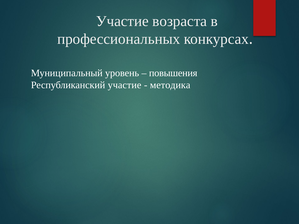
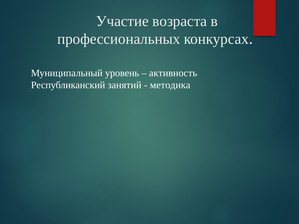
повышения: повышения -> активность
Республиканский участие: участие -> занятий
